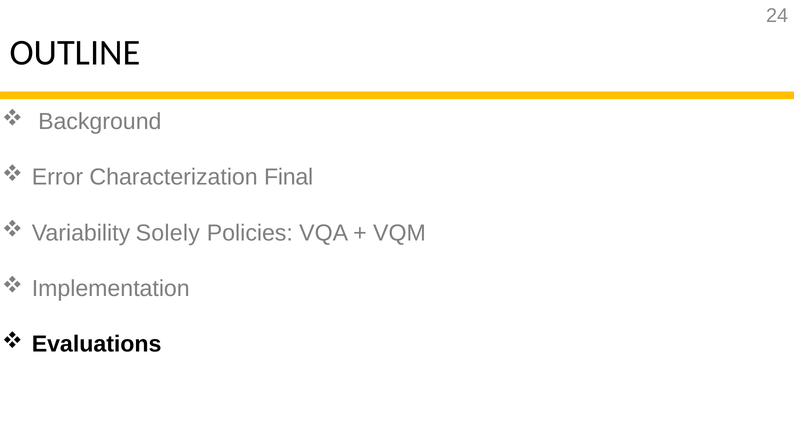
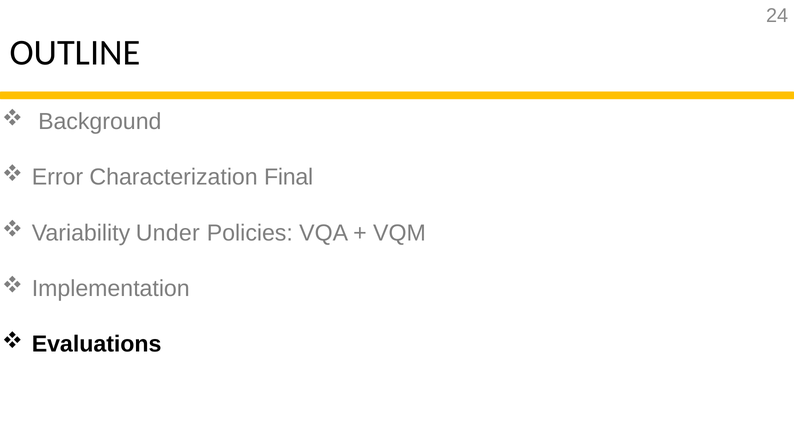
Solely: Solely -> Under
